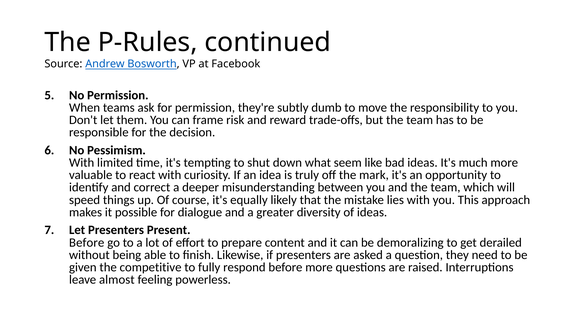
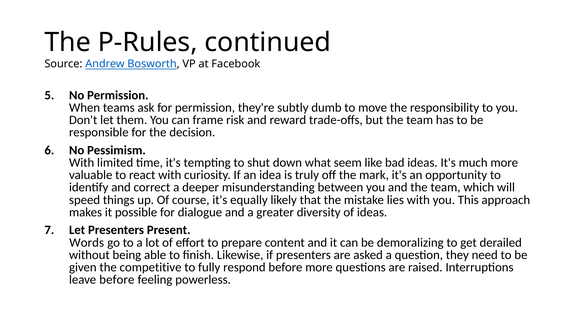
Before at (87, 242): Before -> Words
leave almost: almost -> before
